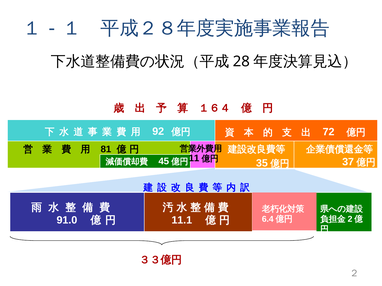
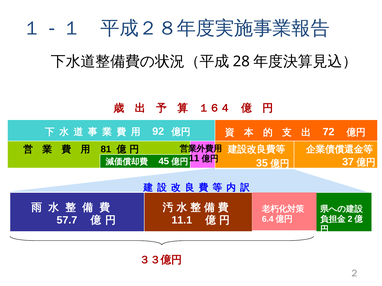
91.0: 91.0 -> 57.7
